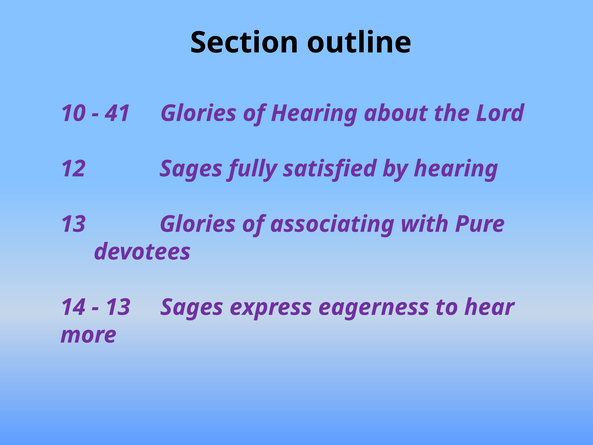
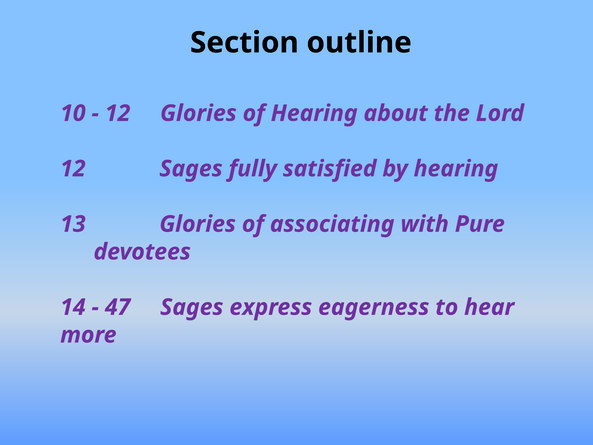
41 at (118, 113): 41 -> 12
13 at (118, 307): 13 -> 47
